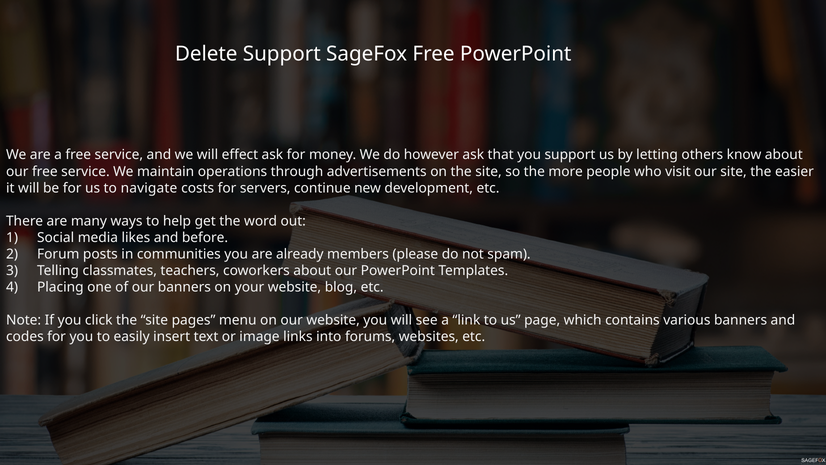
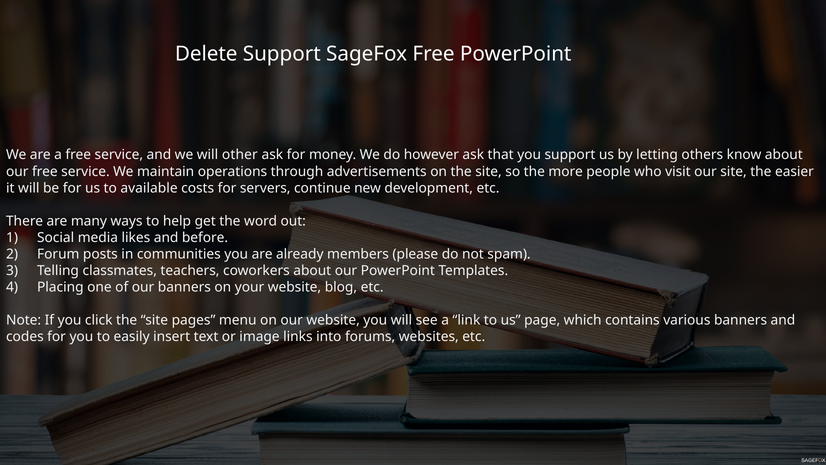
effect: effect -> other
navigate: navigate -> available
